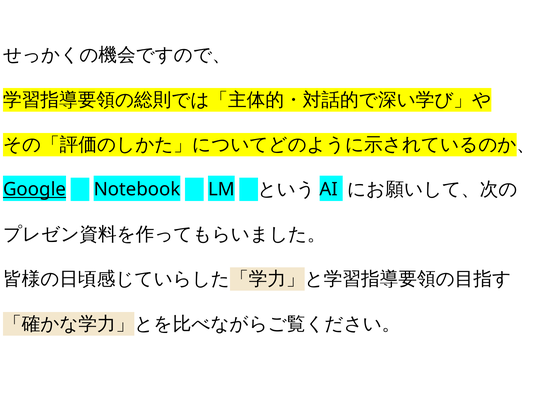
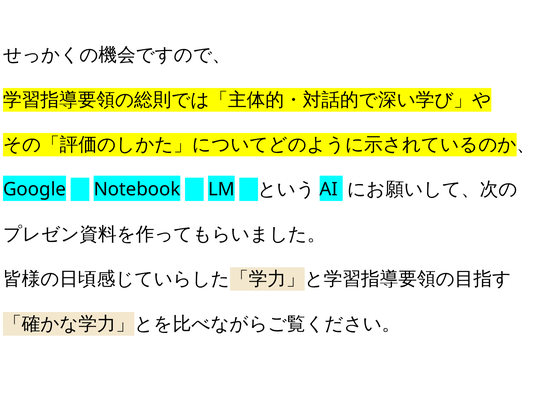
Google underline: present -> none
